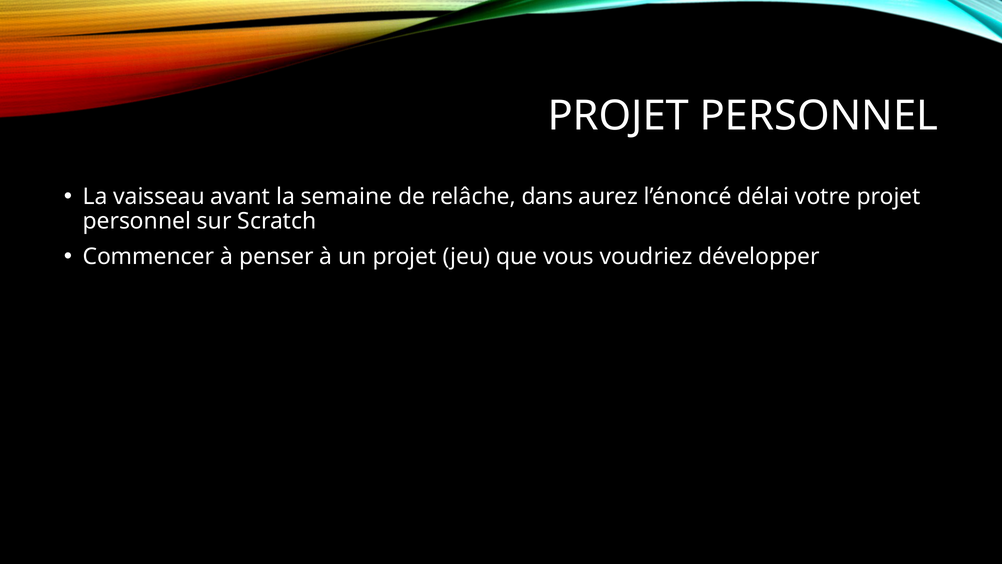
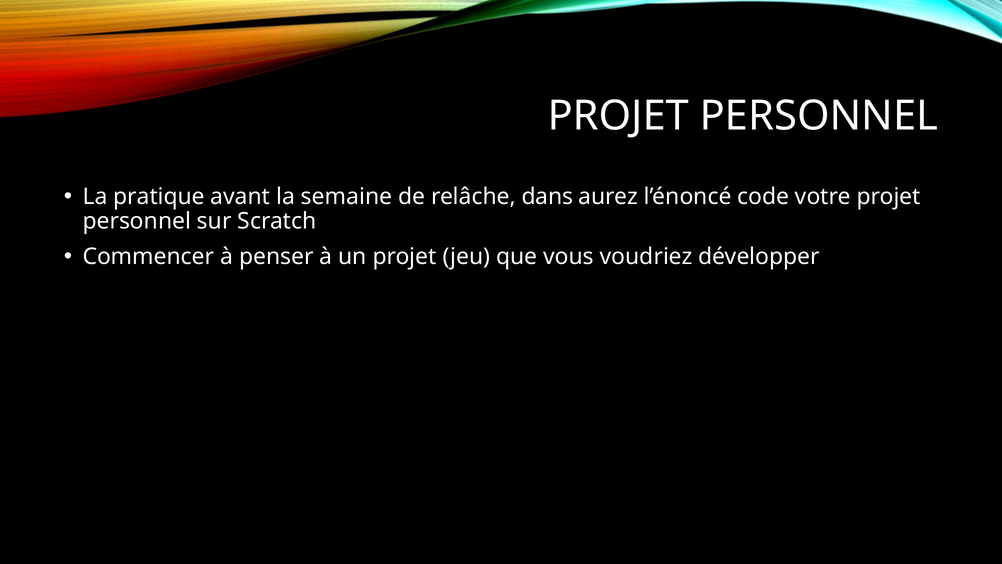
vaisseau: vaisseau -> pratique
délai: délai -> code
